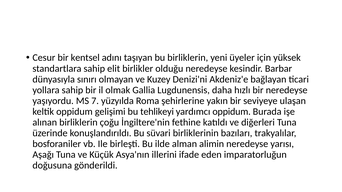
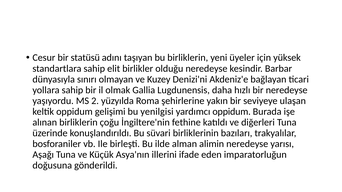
kentsel: kentsel -> statüsü
7: 7 -> 2
tehlikeyi: tehlikeyi -> yenilgisi
